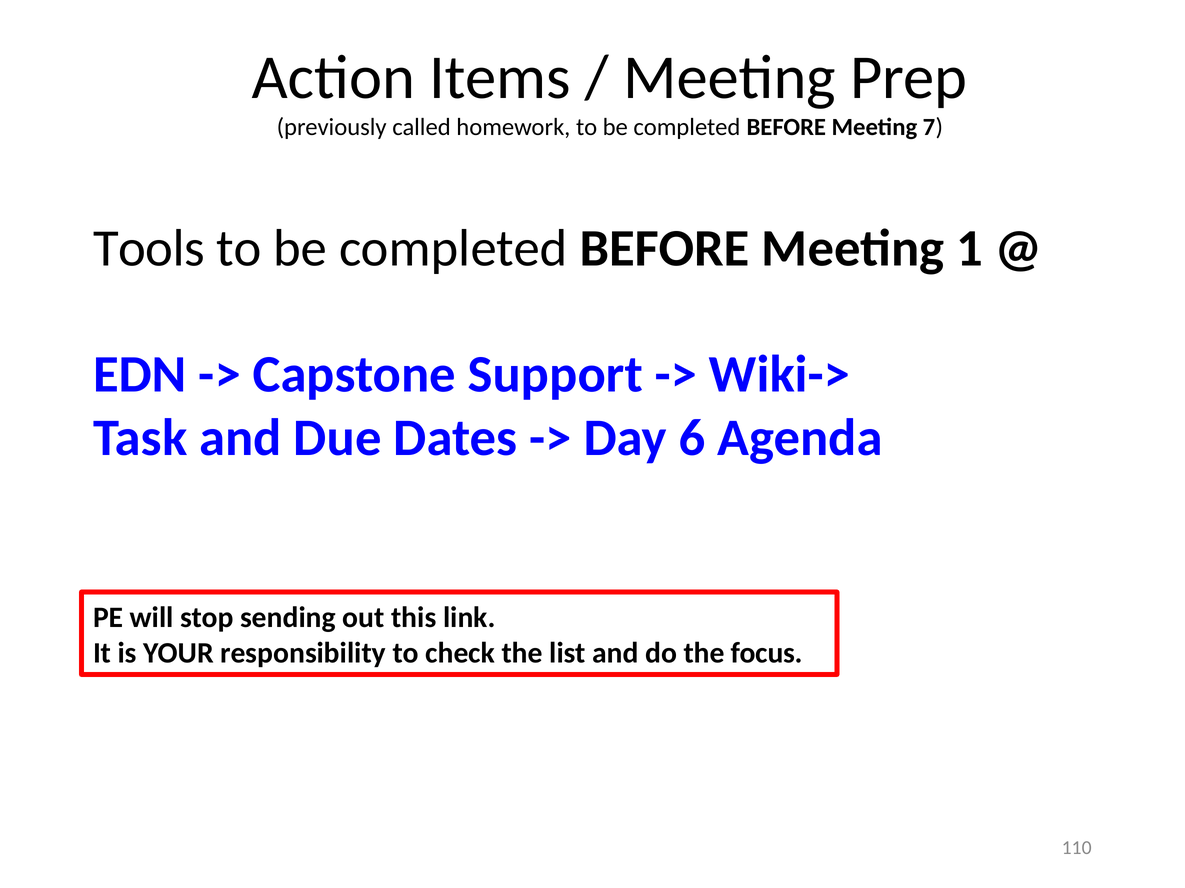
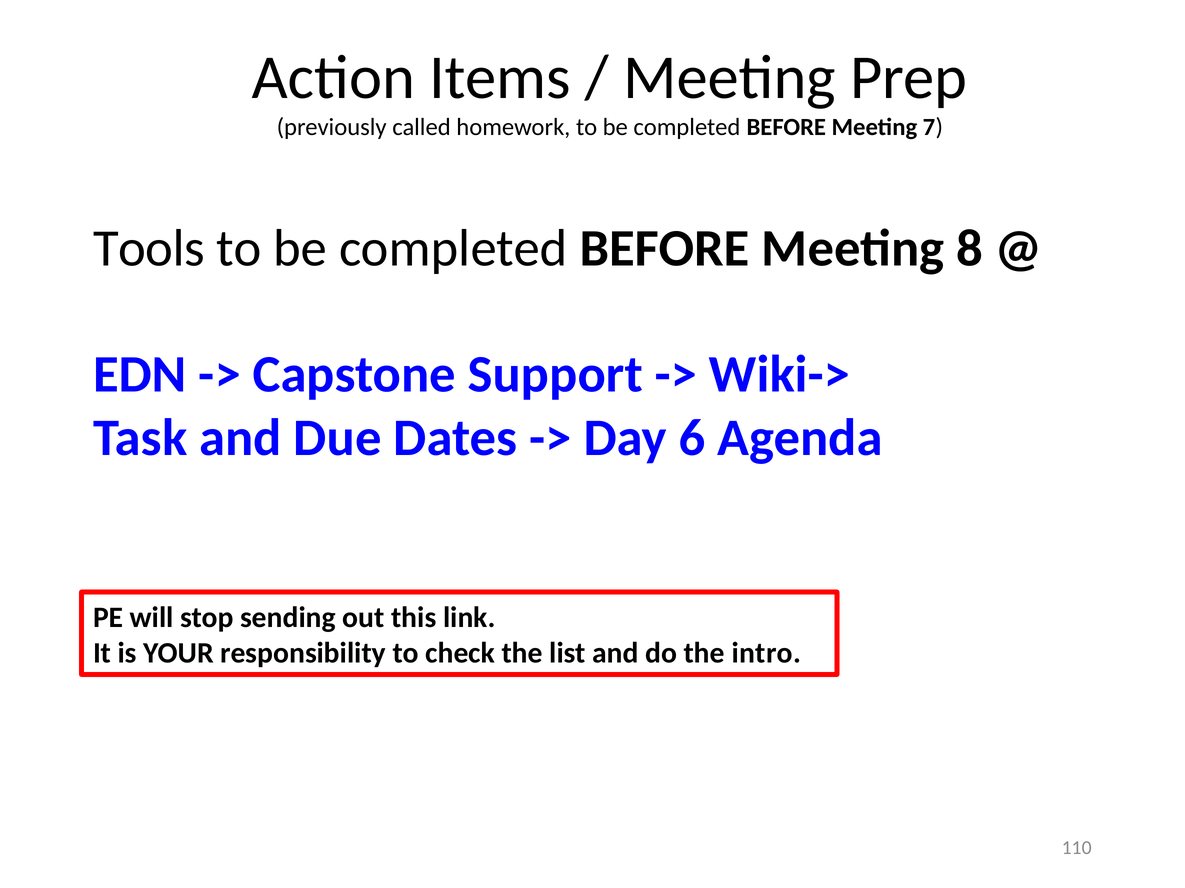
1: 1 -> 8
focus: focus -> intro
